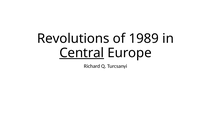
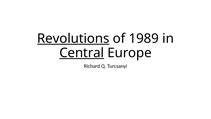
Revolutions underline: none -> present
